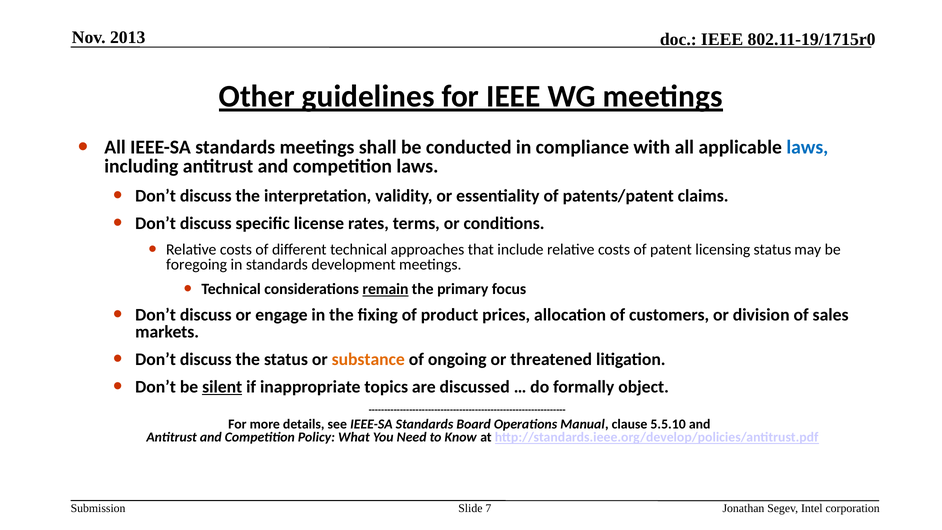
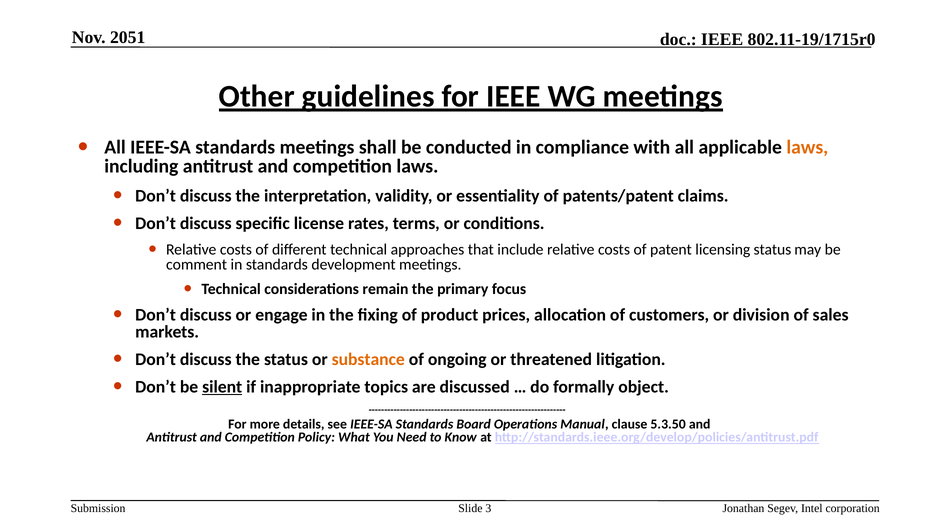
2013: 2013 -> 2051
laws at (807, 147) colour: blue -> orange
foregoing: foregoing -> comment
remain underline: present -> none
5.5.10: 5.5.10 -> 5.3.50
7: 7 -> 3
